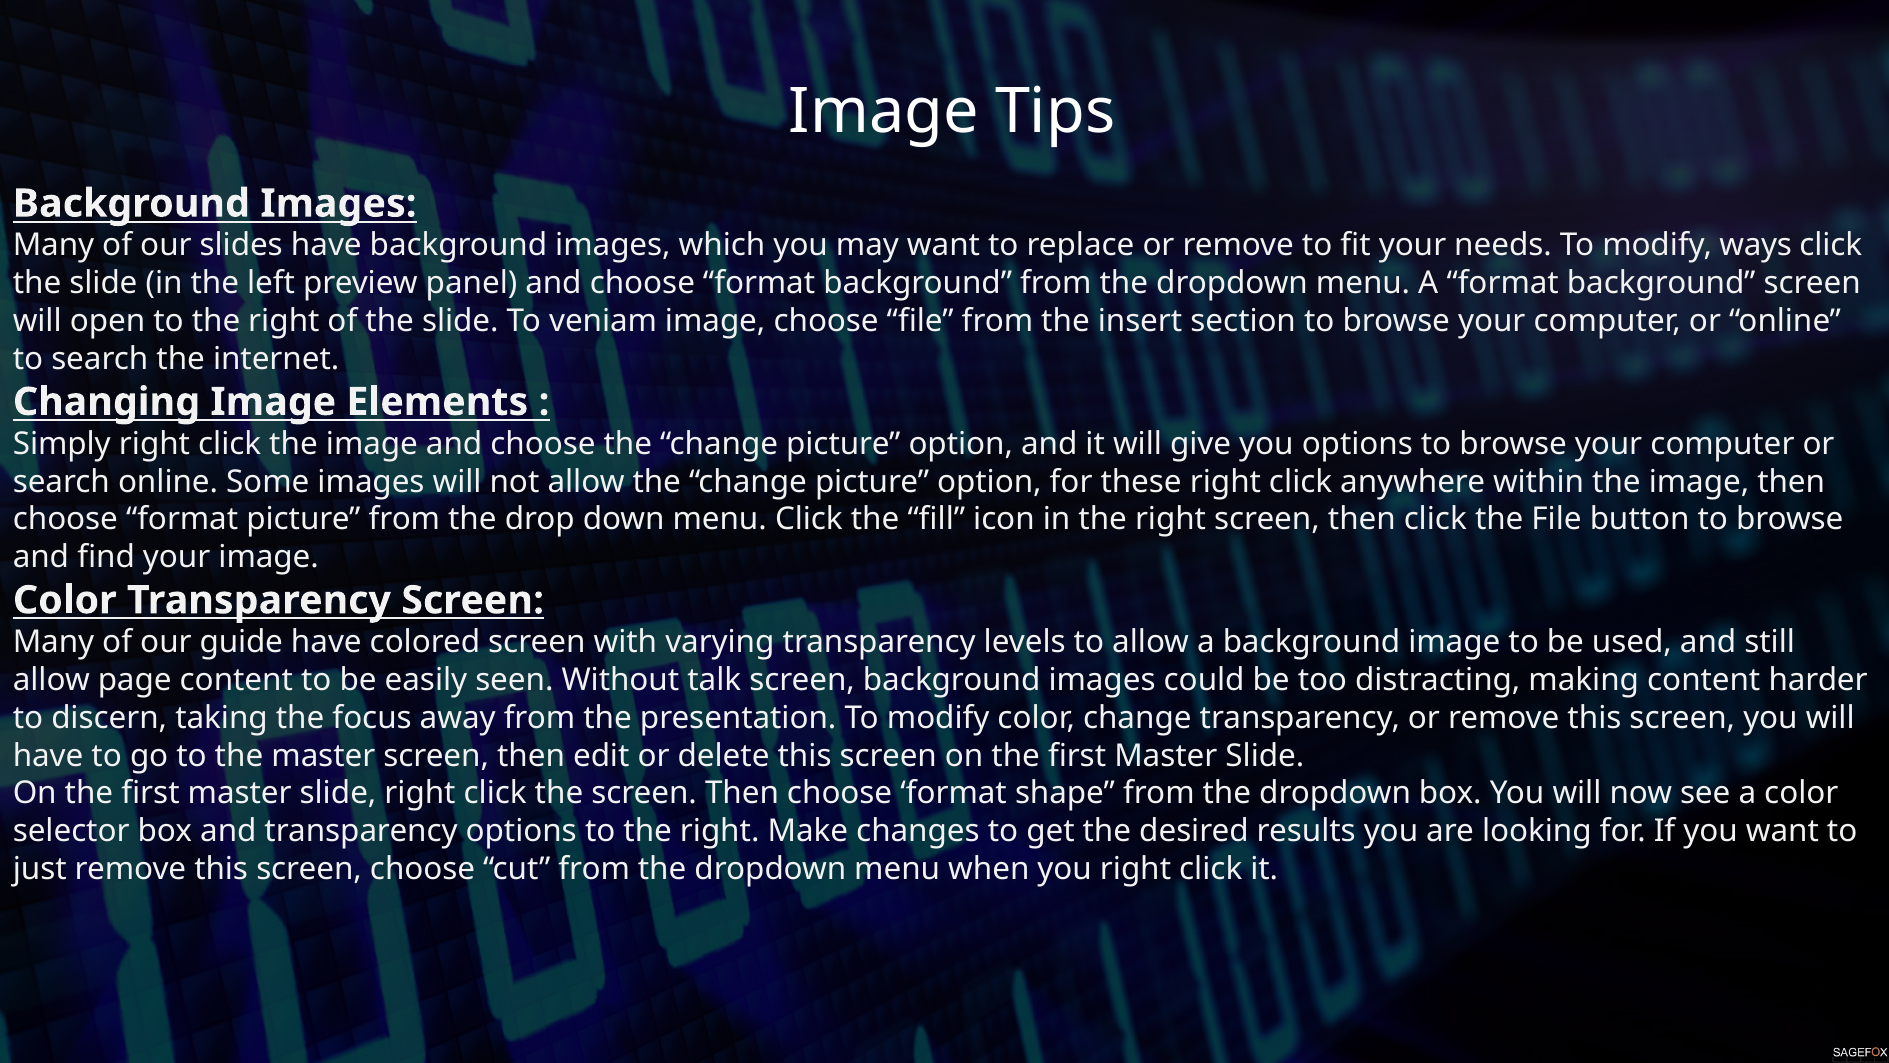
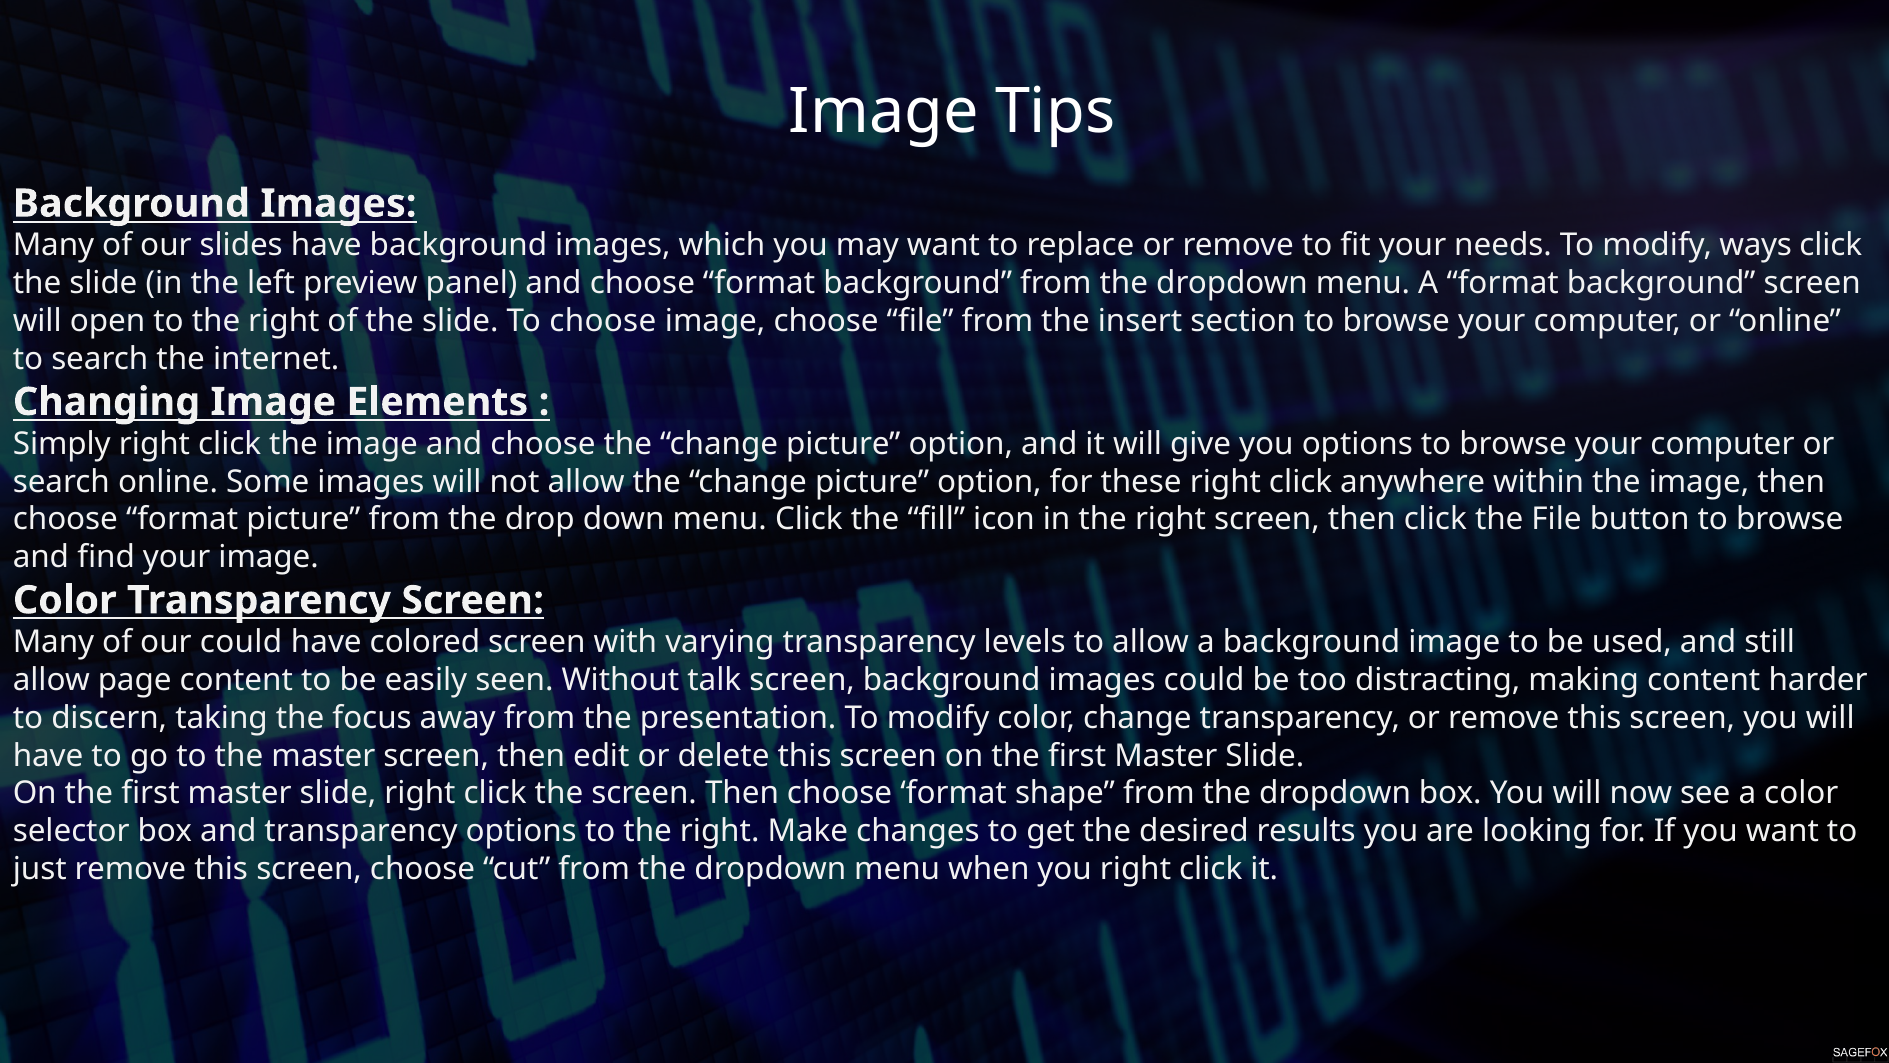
To veniam: veniam -> choose
our guide: guide -> could
